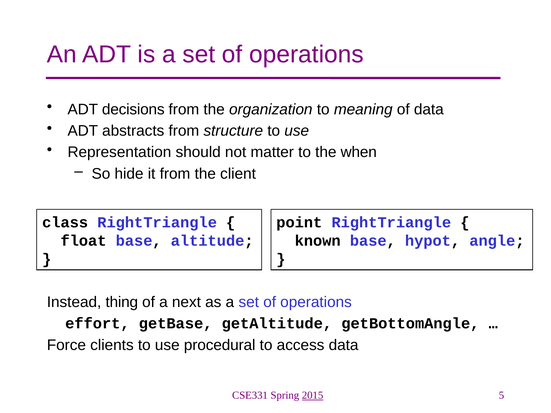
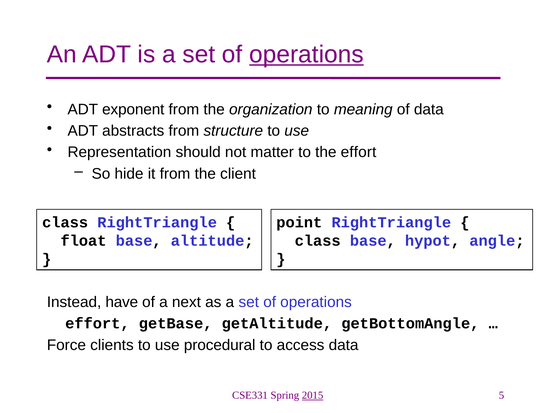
operations at (306, 55) underline: none -> present
decisions: decisions -> exponent
the when: when -> effort
known at (318, 241): known -> class
thing: thing -> have
